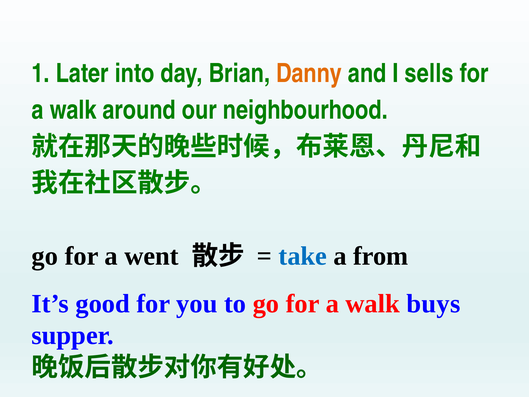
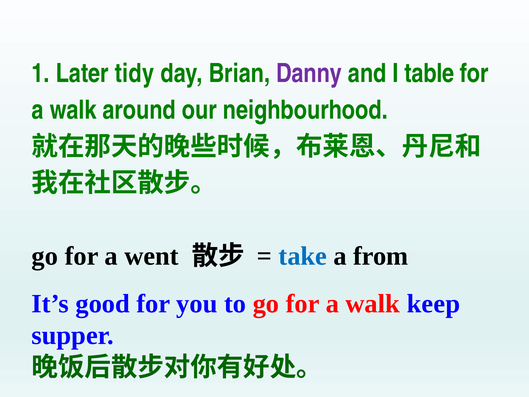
into: into -> tidy
Danny colour: orange -> purple
sells: sells -> table
buys: buys -> keep
